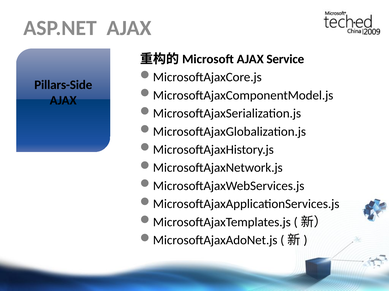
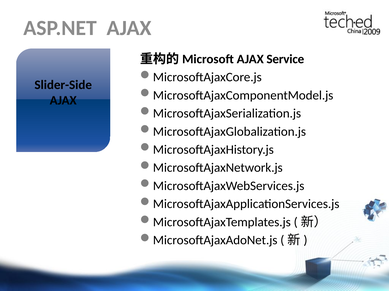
Pillars-Side: Pillars-Side -> Slider-Side
